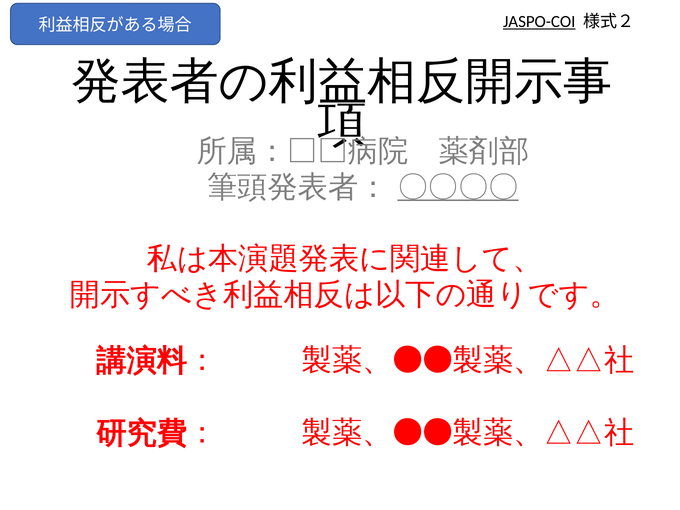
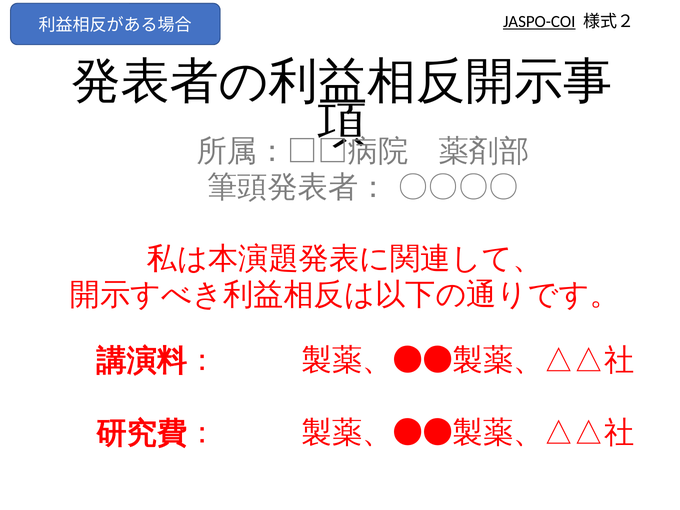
〇〇〇〇 underline: present -> none
